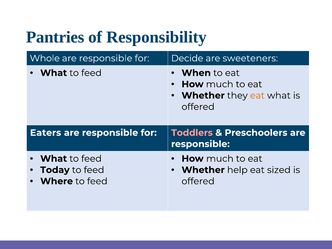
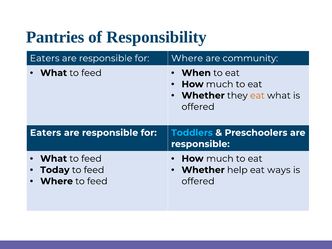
Whole at (45, 58): Whole -> Eaters
for Decide: Decide -> Where
sweeteners: sweeteners -> community
Toddlers colour: pink -> light blue
sized: sized -> ways
